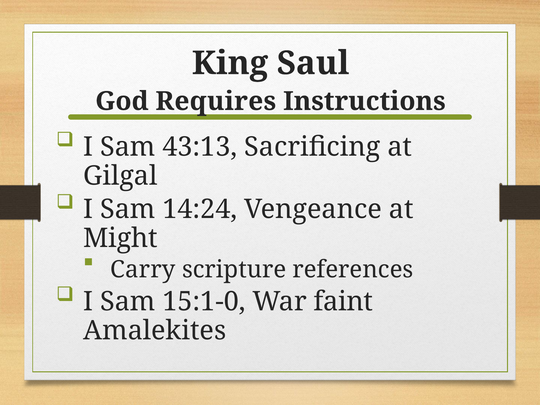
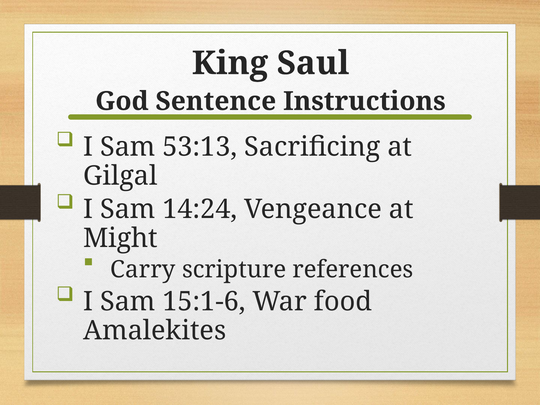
Requires: Requires -> Sentence
43:13: 43:13 -> 53:13
15:1-0: 15:1-0 -> 15:1-6
faint: faint -> food
